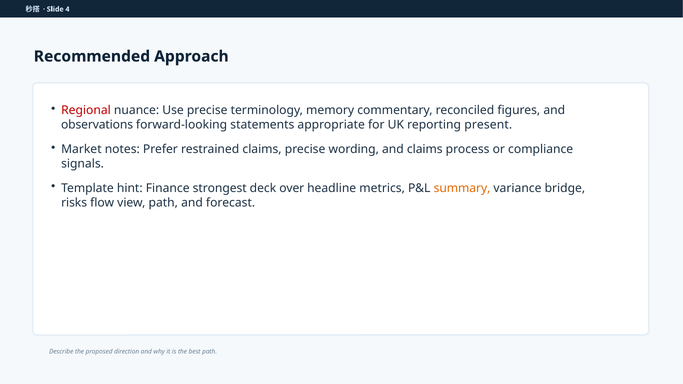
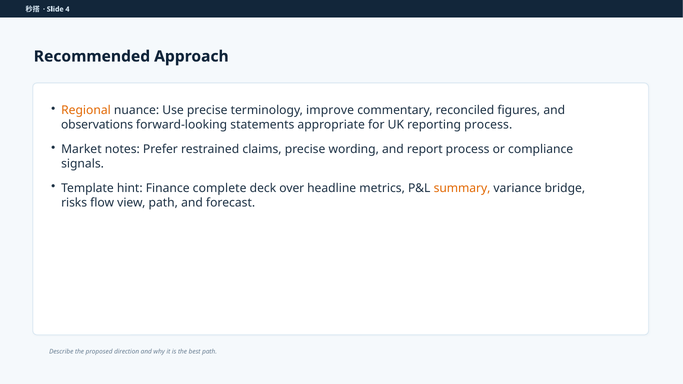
Regional colour: red -> orange
memory: memory -> improve
reporting present: present -> process
and claims: claims -> report
strongest: strongest -> complete
